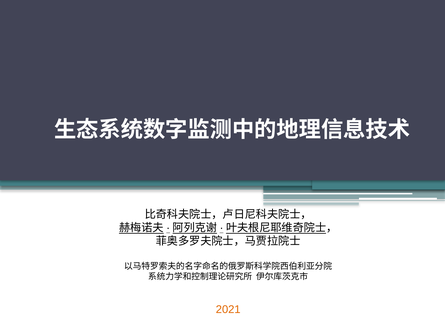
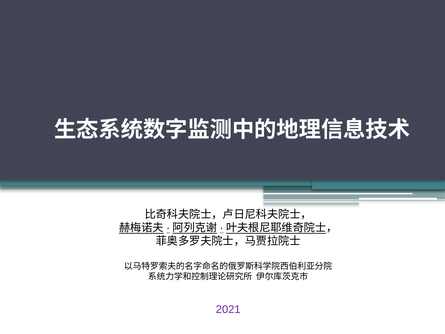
2021 colour: orange -> purple
